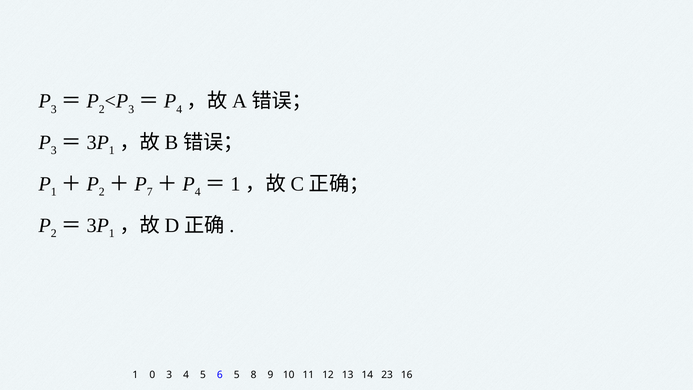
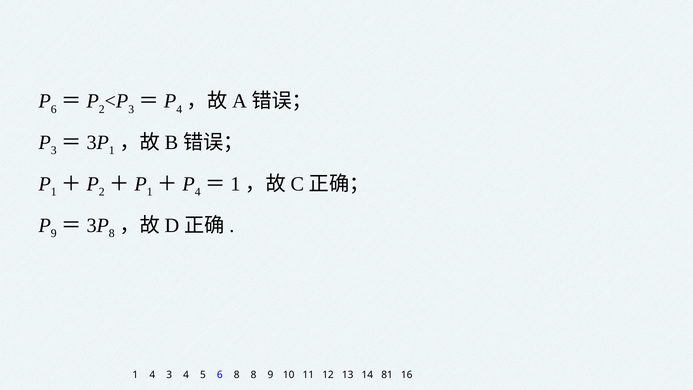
3 at (54, 109): 3 -> 6
7 at (150, 192): 7 -> 1
2 at (54, 233): 2 -> 9
1 at (112, 233): 1 -> 8
1 0: 0 -> 4
6 5: 5 -> 8
23: 23 -> 81
